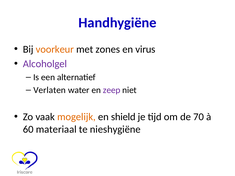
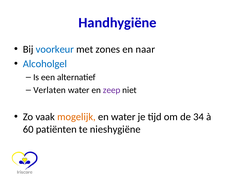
voorkeur colour: orange -> blue
virus: virus -> naar
Alcoholgel colour: purple -> blue
en shield: shield -> water
70: 70 -> 34
materiaal: materiaal -> patiënten
